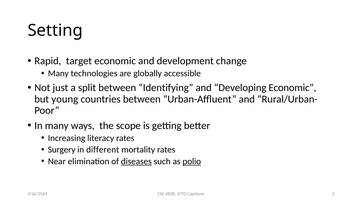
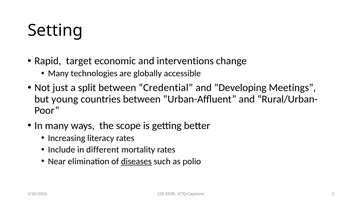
development: development -> interventions
Identifying: Identifying -> Credential
Developing Economic: Economic -> Meetings
Surgery: Surgery -> Include
polio underline: present -> none
